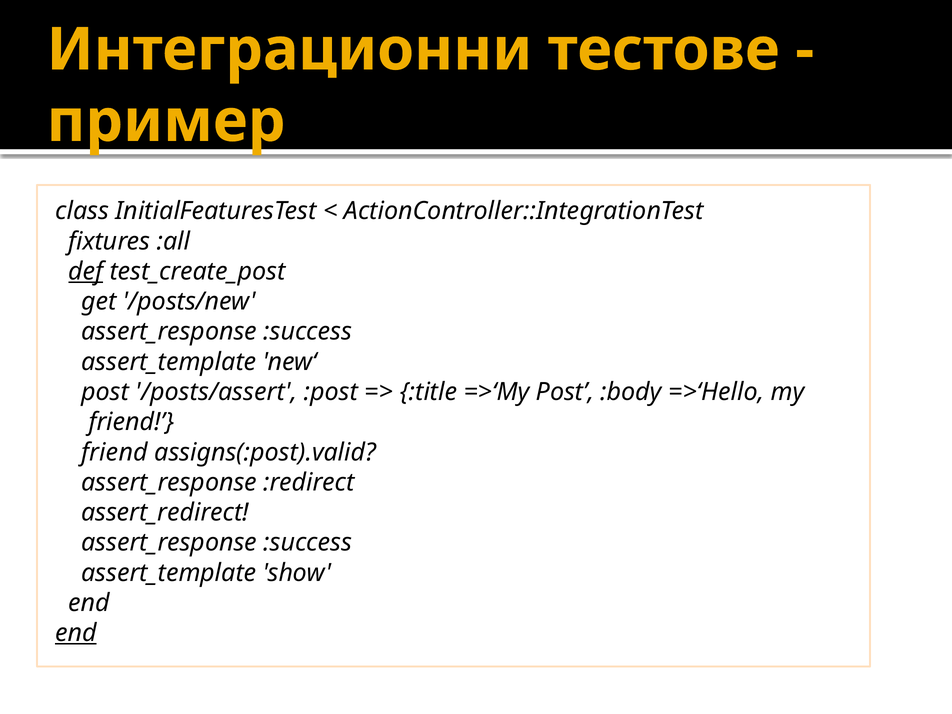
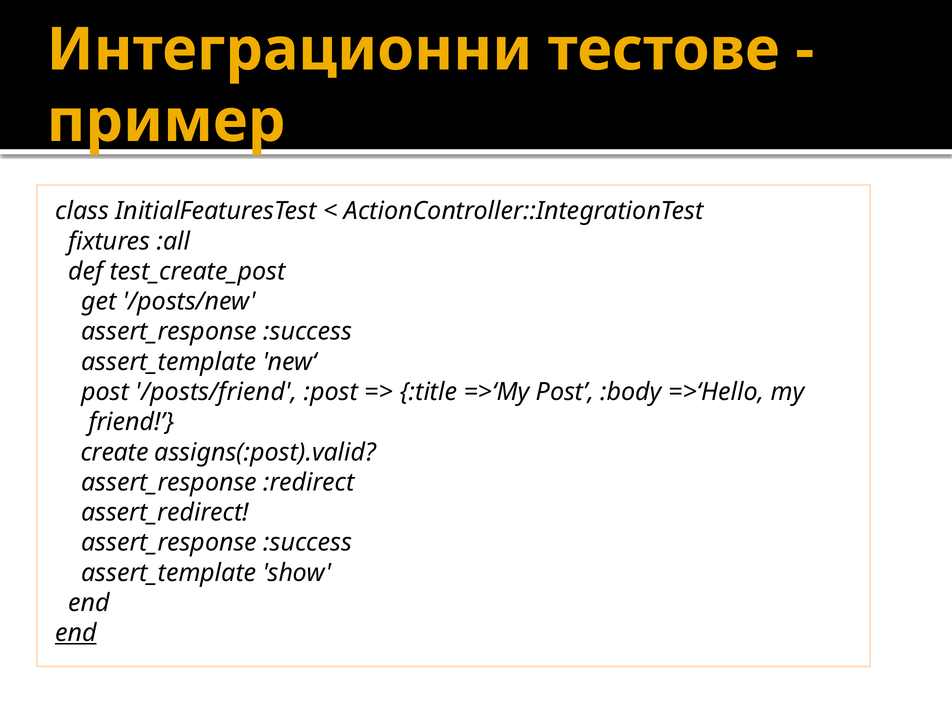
def underline: present -> none
/posts/assert: /posts/assert -> /posts/friend
friend at (114, 452): friend -> create
